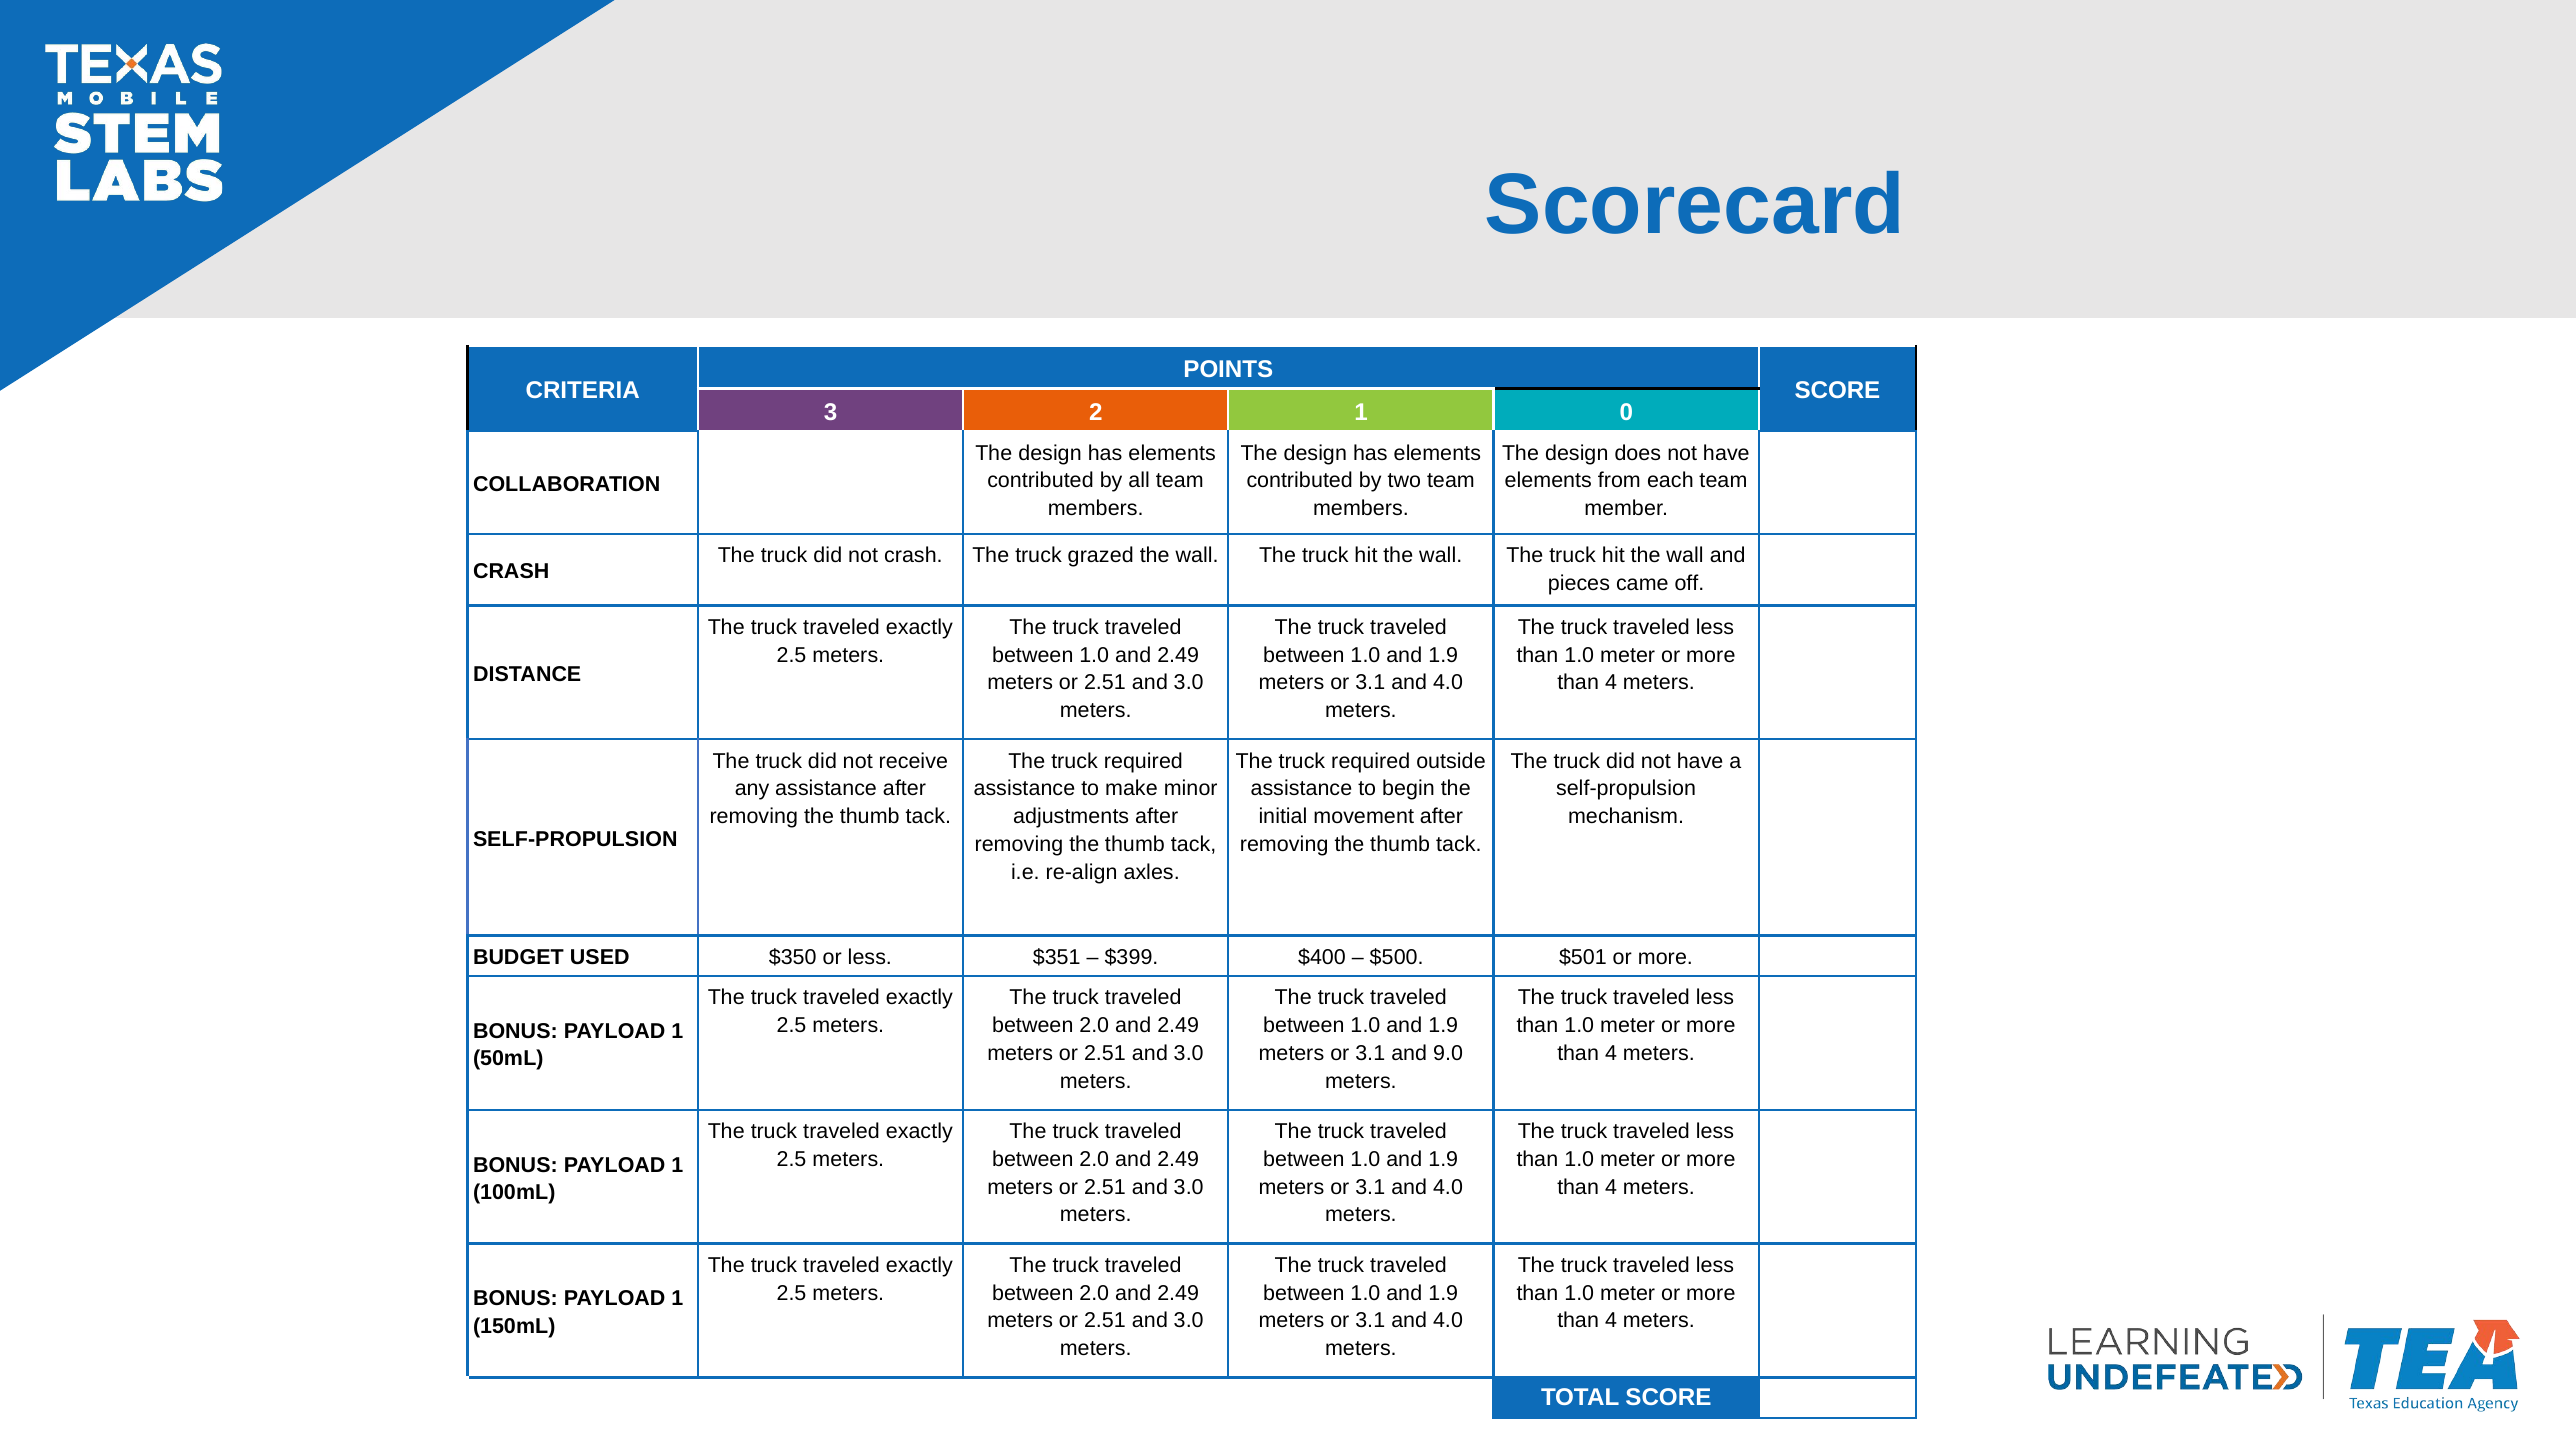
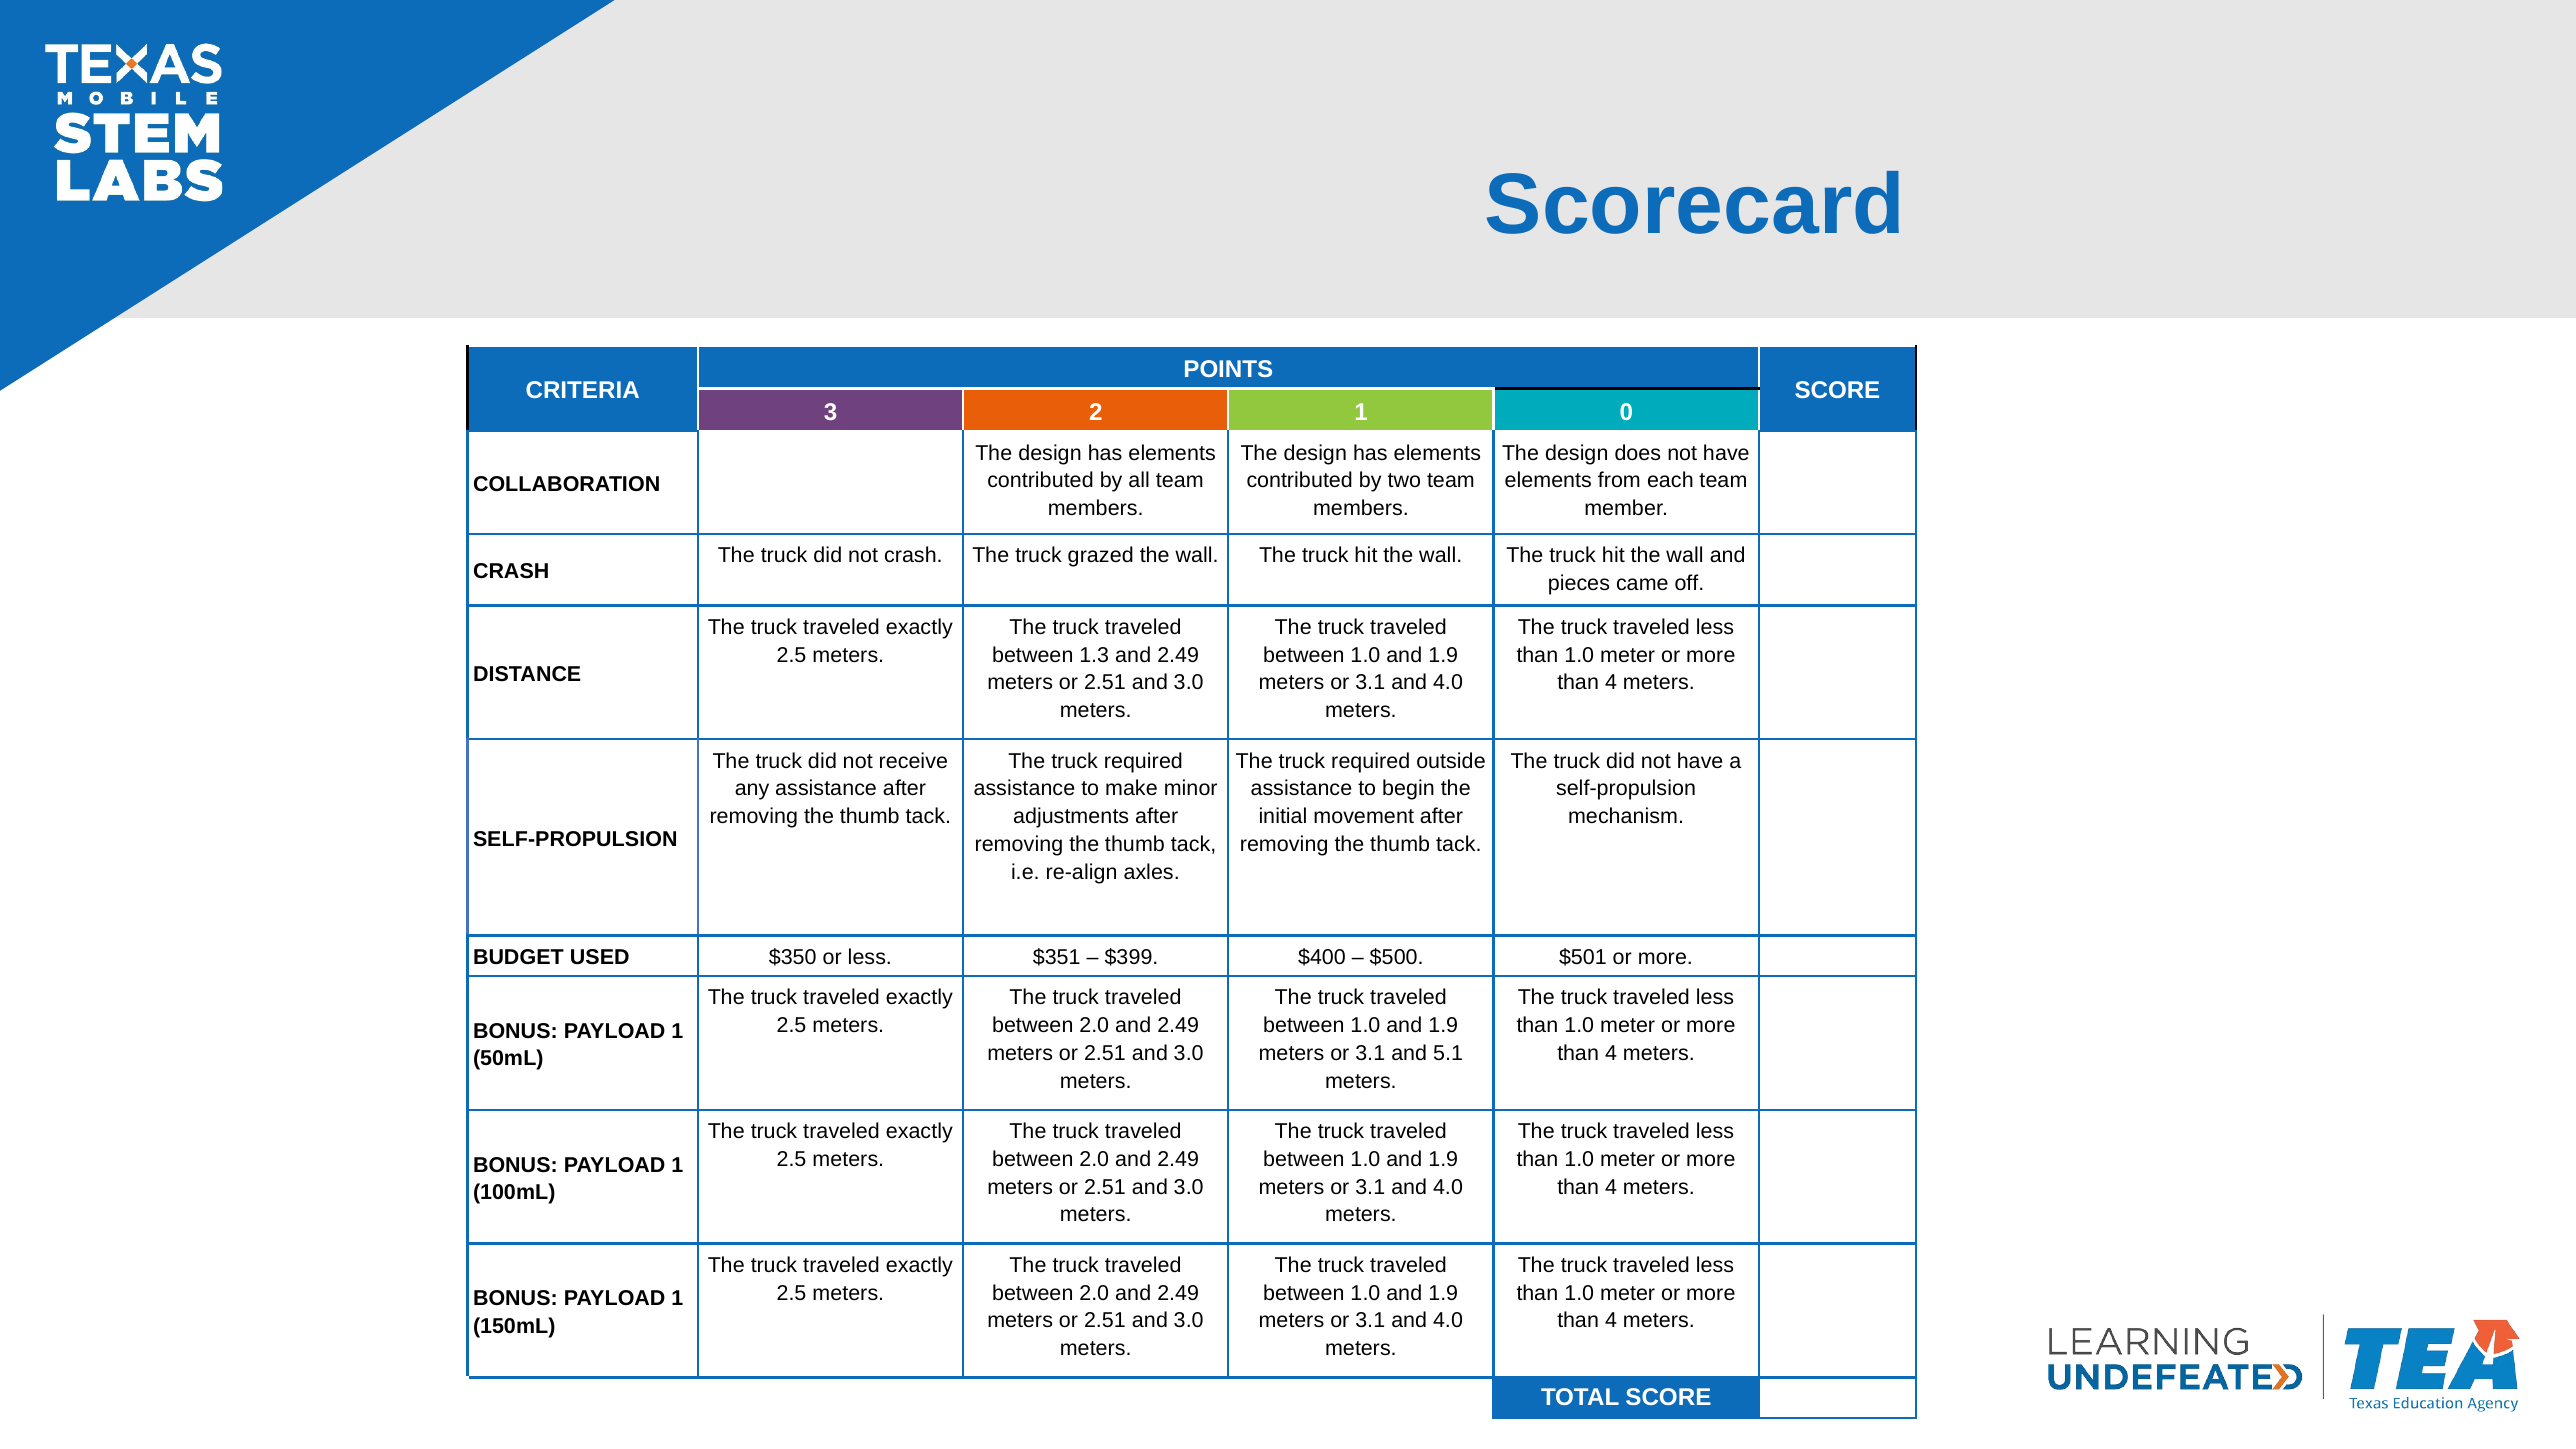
1.0 at (1094, 655): 1.0 -> 1.3
9.0: 9.0 -> 5.1
